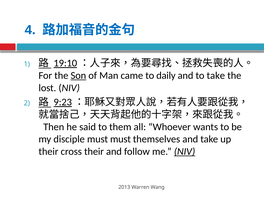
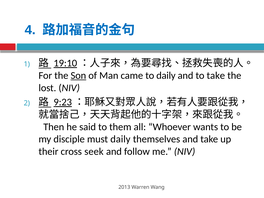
must must: must -> daily
cross their: their -> seek
NIV at (185, 151) underline: present -> none
